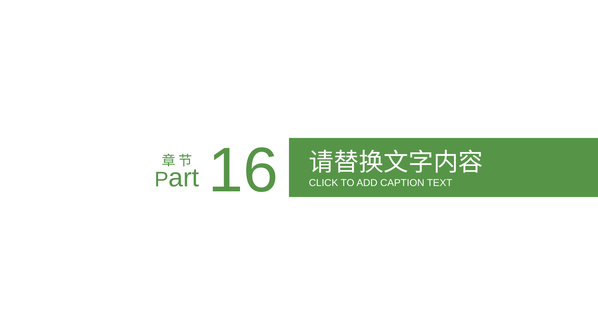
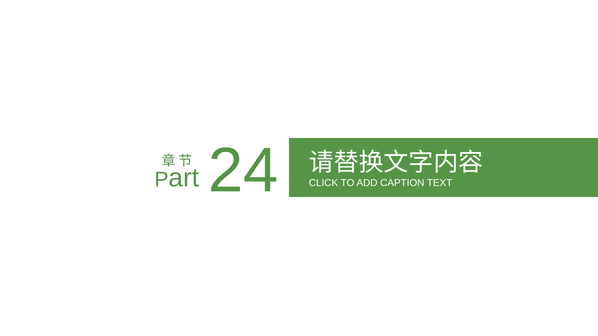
16: 16 -> 24
